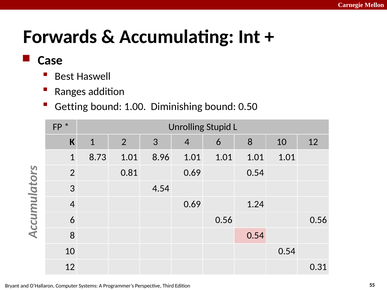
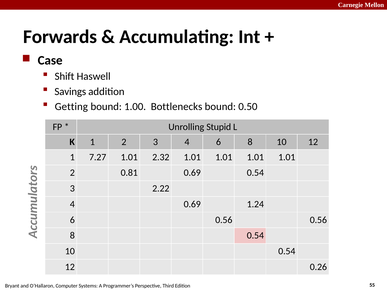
Best: Best -> Shift
Ranges: Ranges -> Savings
Diminishing: Diminishing -> Bottlenecks
8.73: 8.73 -> 7.27
8.96: 8.96 -> 2.32
4.54: 4.54 -> 2.22
0.31: 0.31 -> 0.26
